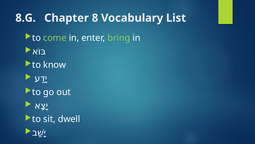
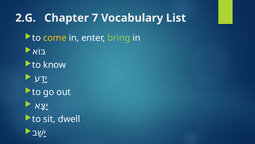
8.G: 8.G -> 2.G
8: 8 -> 7
come colour: light green -> yellow
